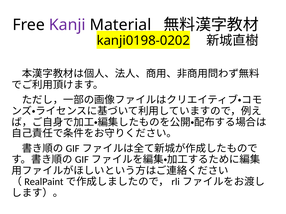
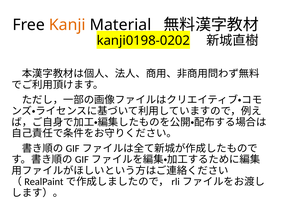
Kanji colour: purple -> orange
